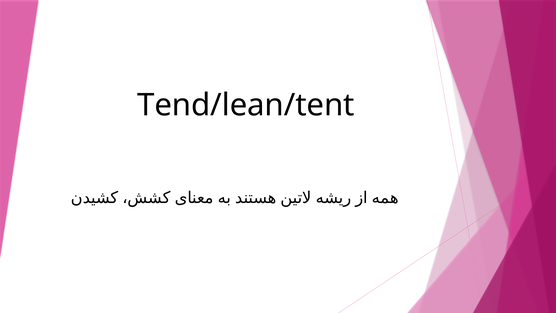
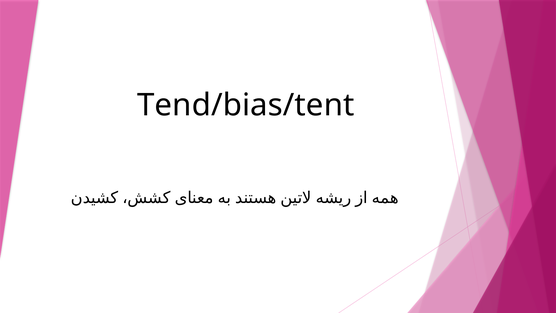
Tend/lean/tent: Tend/lean/tent -> Tend/bias/tent
